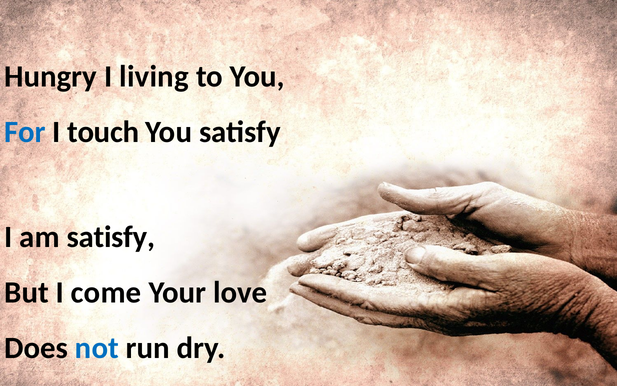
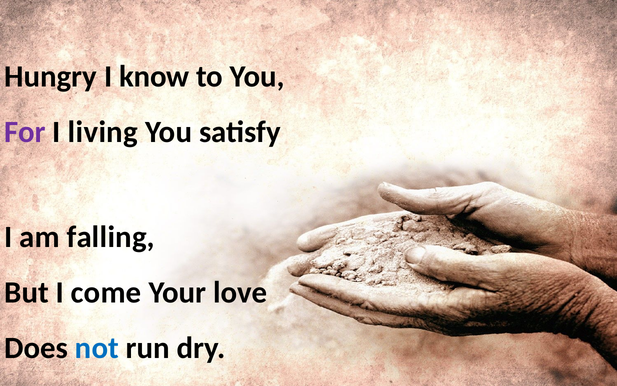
living: living -> know
For colour: blue -> purple
touch: touch -> living
am satisfy: satisfy -> falling
